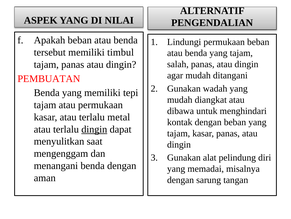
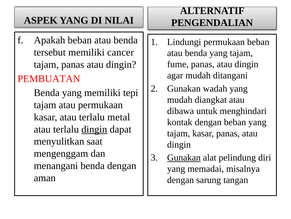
timbul: timbul -> cancer
salah: salah -> fume
Gunakan at (184, 157) underline: none -> present
